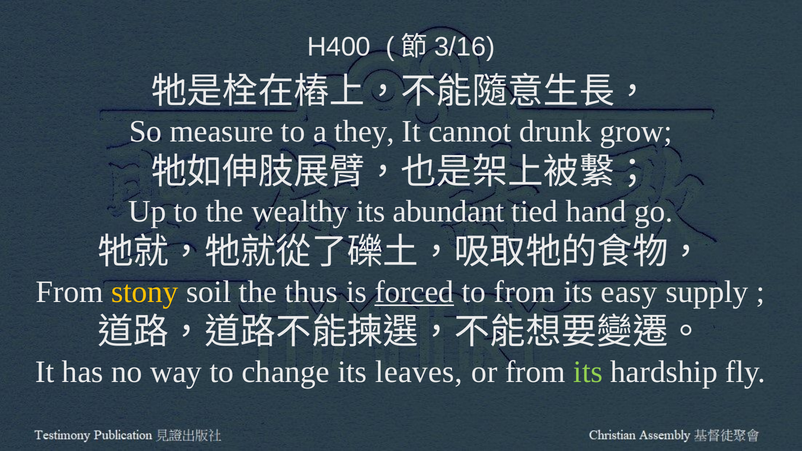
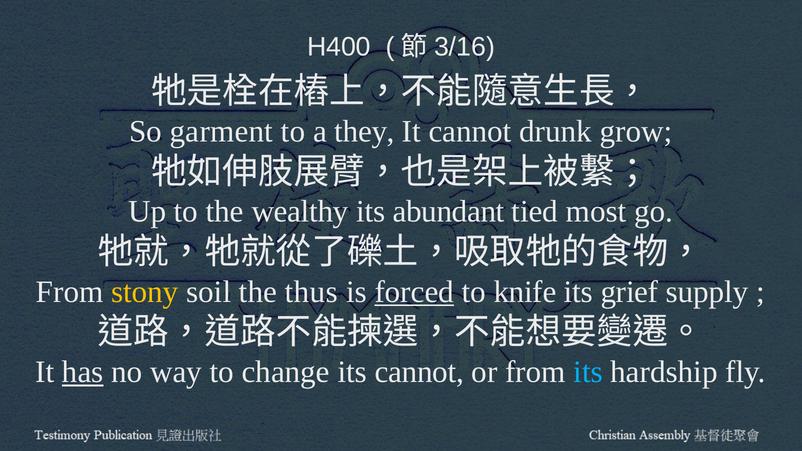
measure: measure -> garment
hand: hand -> most
to from: from -> knife
easy: easy -> grief
has underline: none -> present
its leaves: leaves -> cannot
its at (588, 372) colour: light green -> light blue
